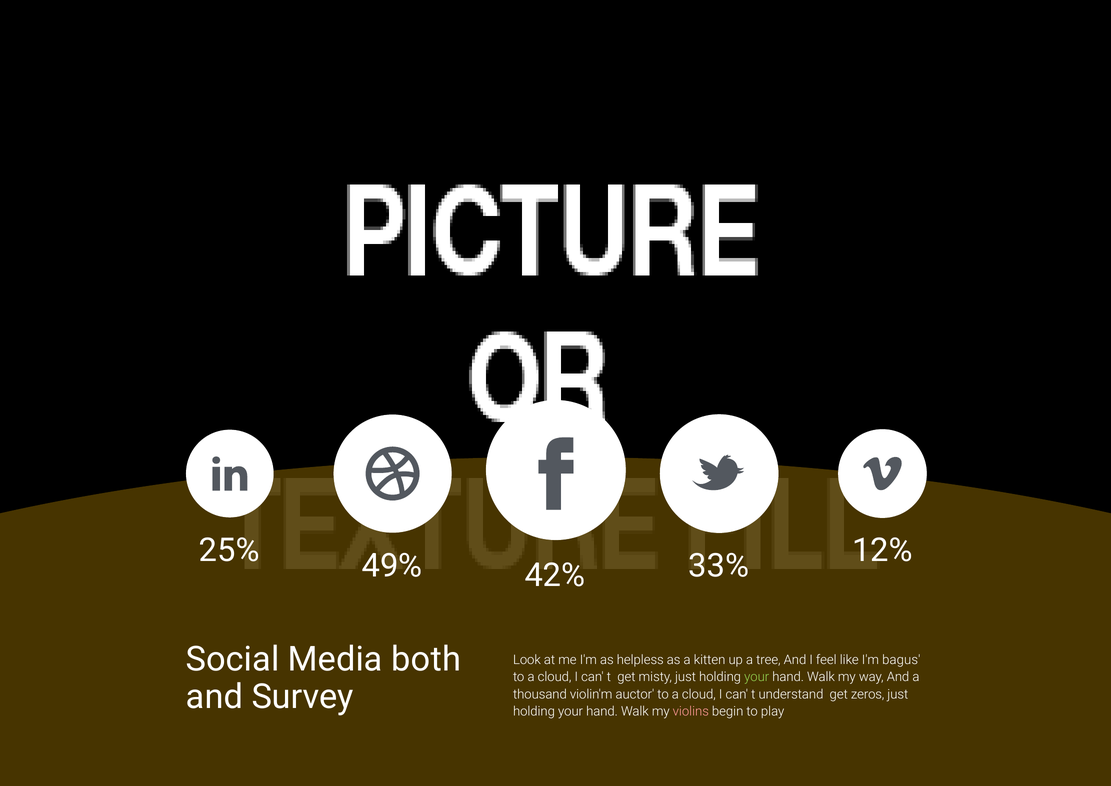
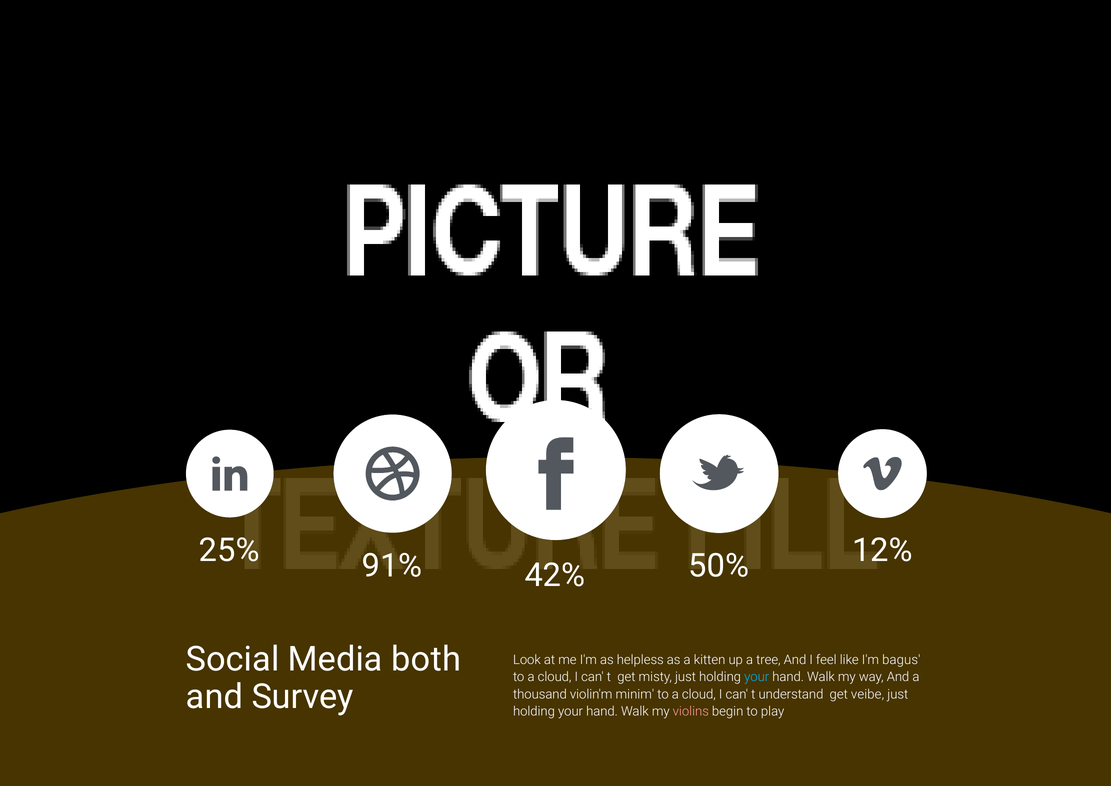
49%: 49% -> 91%
33%: 33% -> 50%
your at (757, 676) colour: light green -> light blue
auctor: auctor -> minim
zeros: zeros -> veibe
